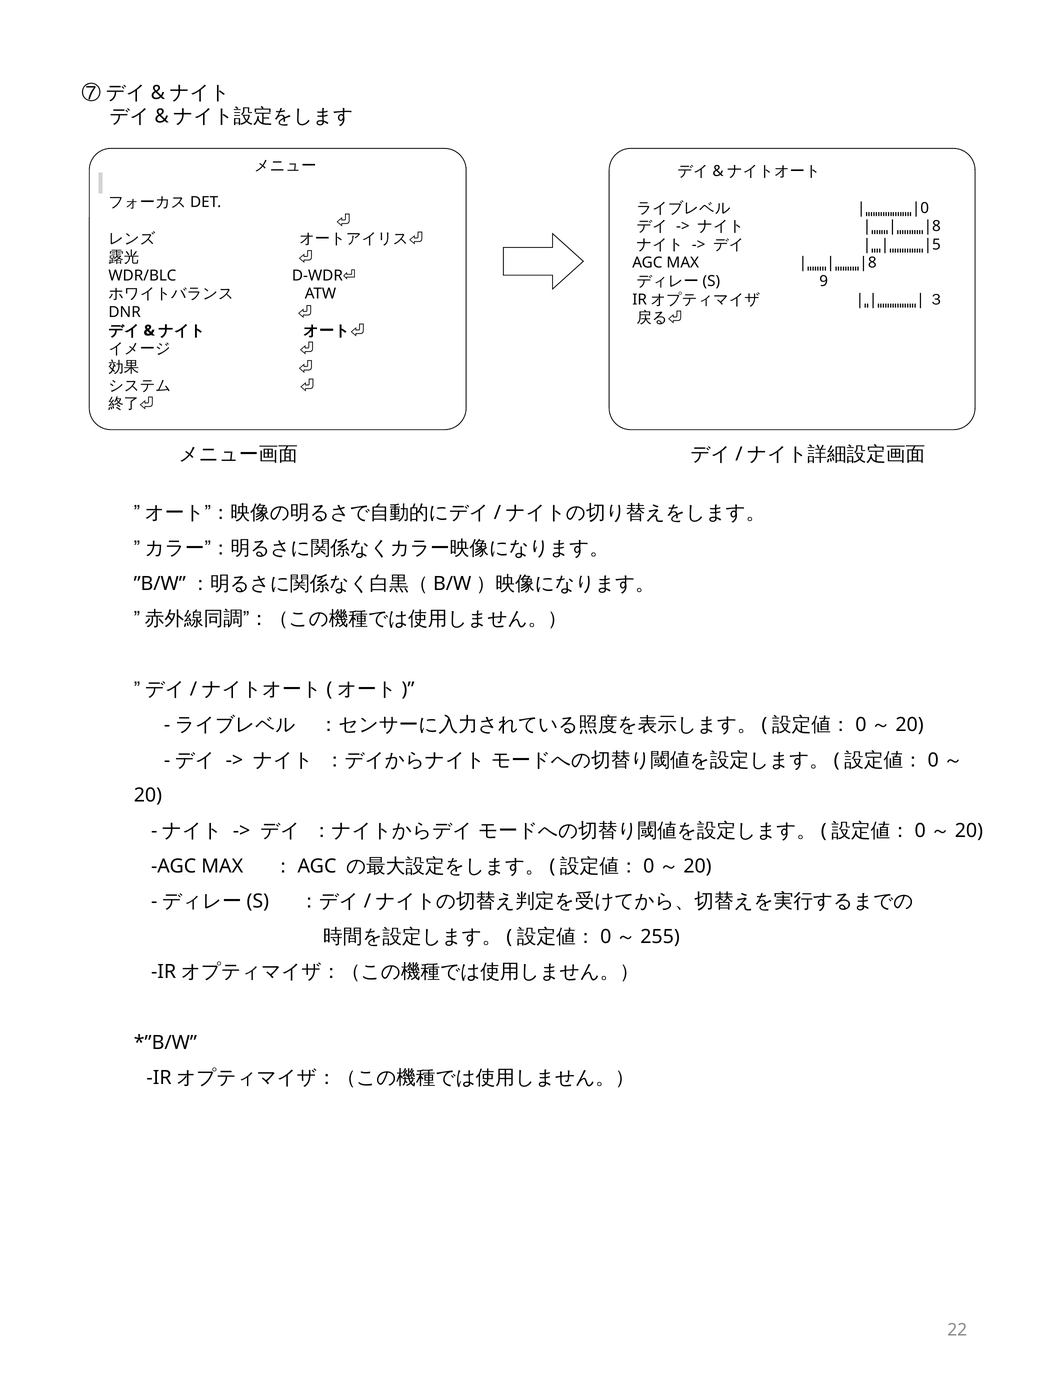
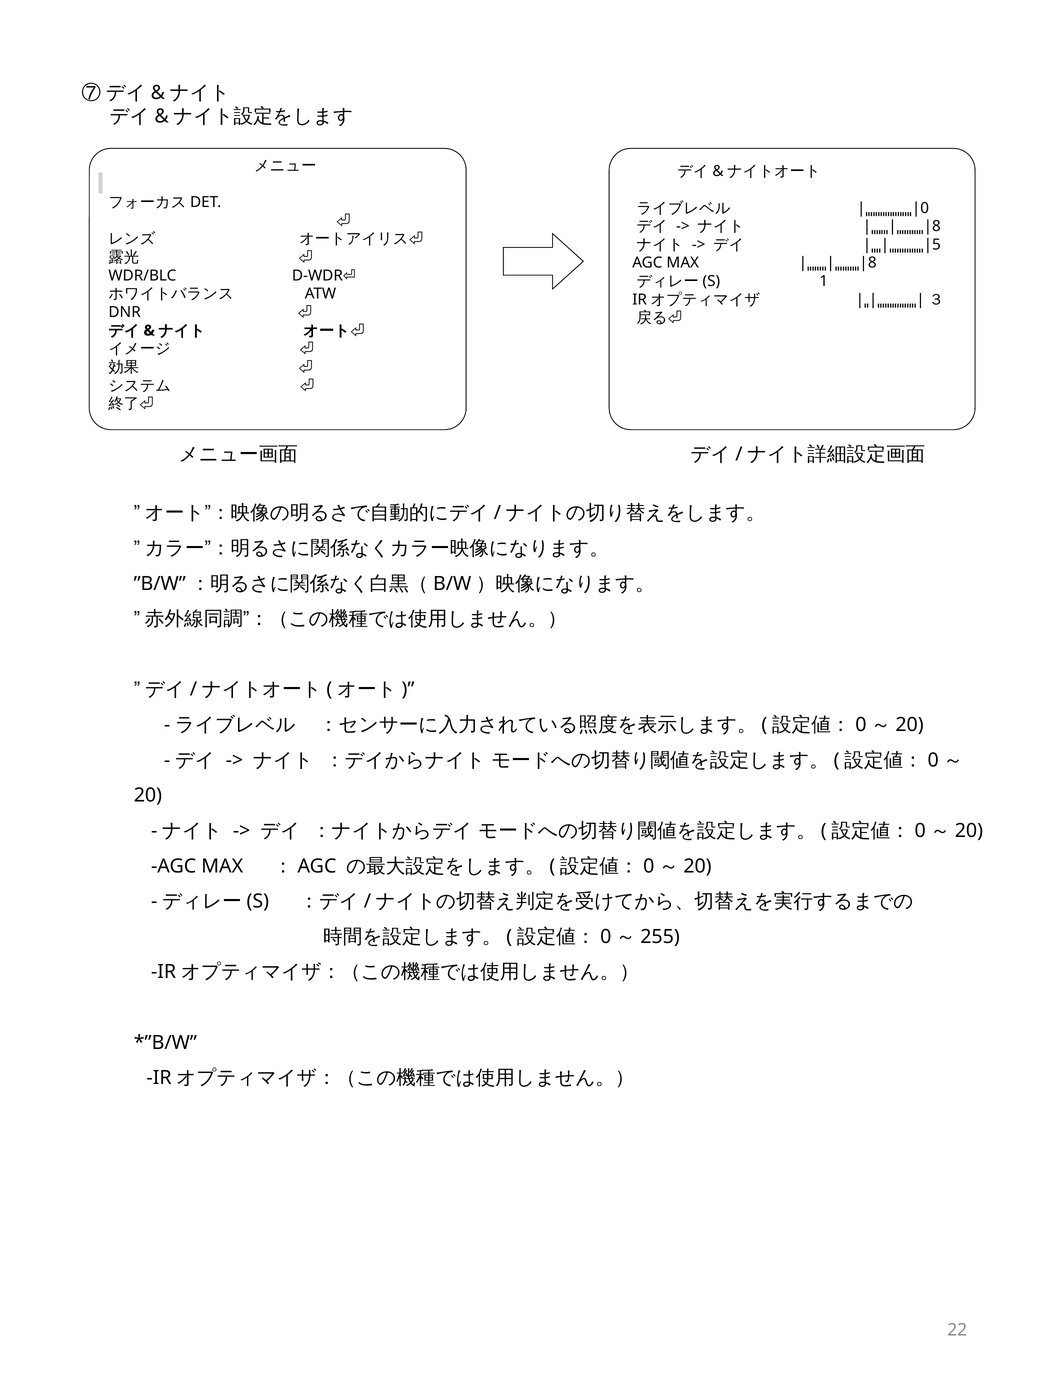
9: 9 -> 1
